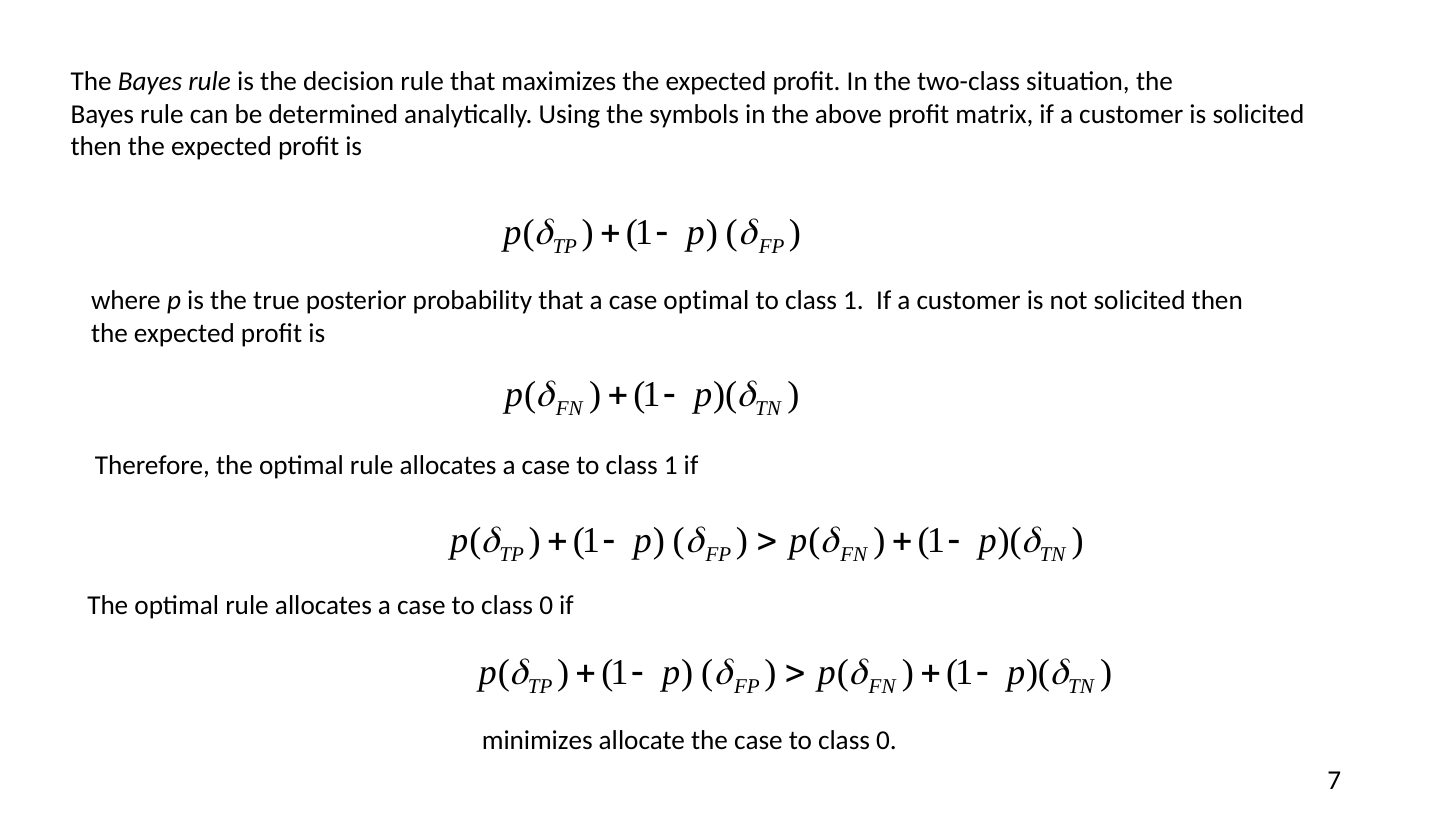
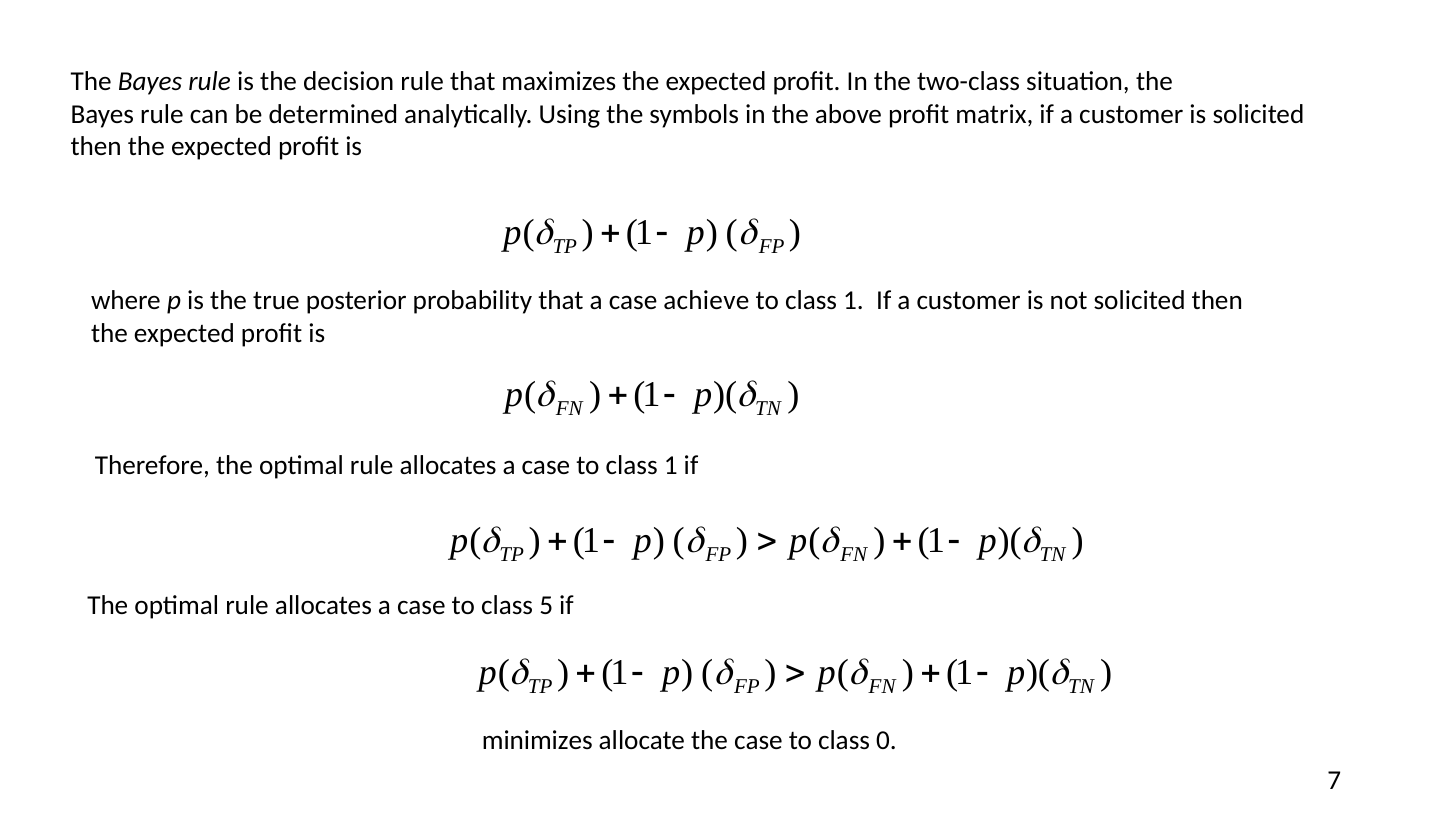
case optimal: optimal -> achieve
0 at (546, 606): 0 -> 5
